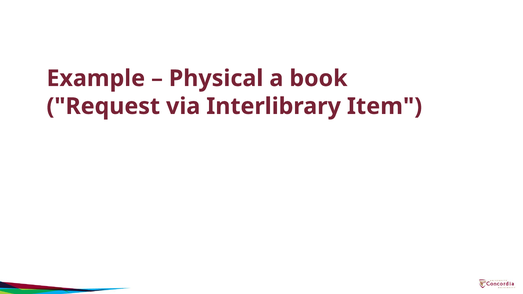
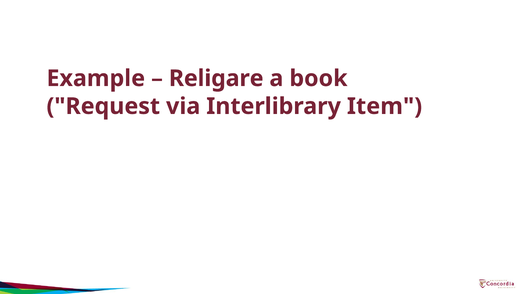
Physical: Physical -> Religare
